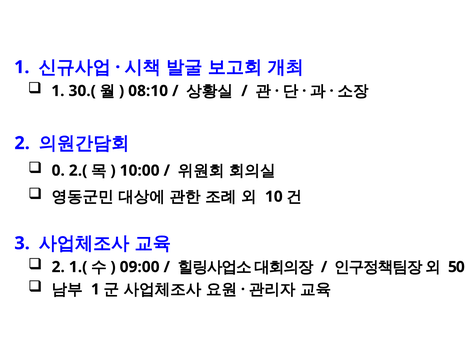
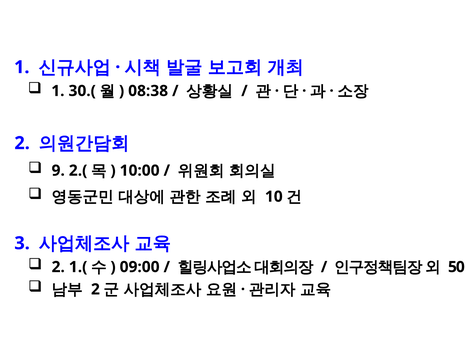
08:10: 08:10 -> 08:38
0: 0 -> 9
1 at (95, 290): 1 -> 2
